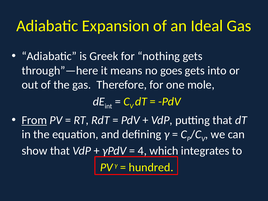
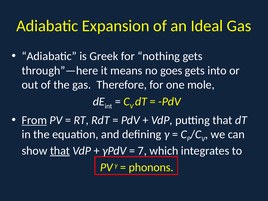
that at (60, 151) underline: none -> present
4: 4 -> 7
hundred: hundred -> phonons
